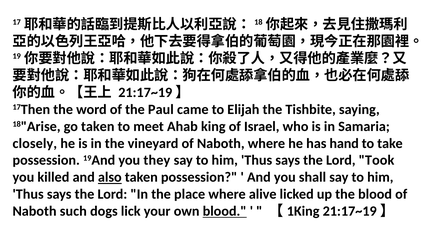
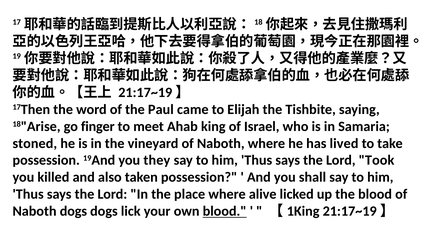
go taken: taken -> finger
closely: closely -> stoned
hand: hand -> lived
also underline: present -> none
Naboth such: such -> dogs
